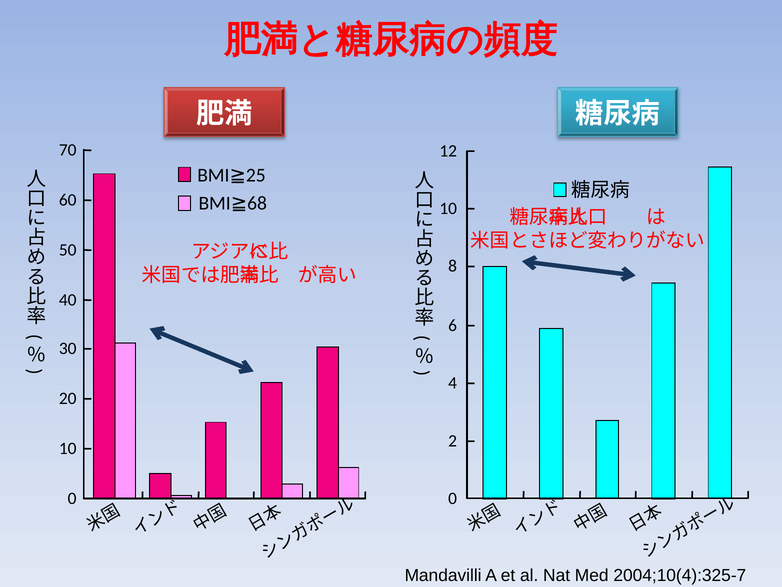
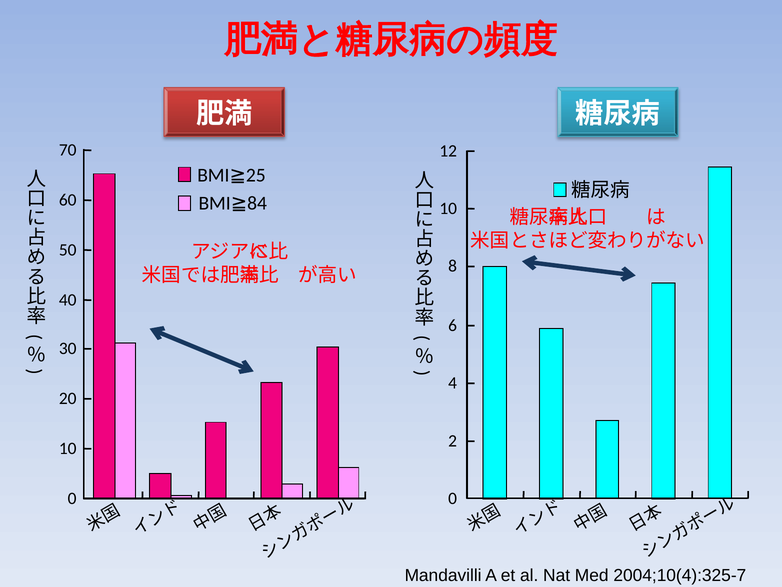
68: 68 -> 84
